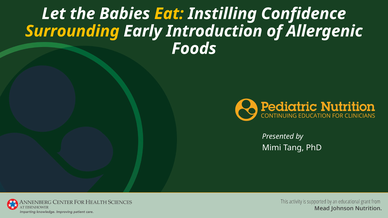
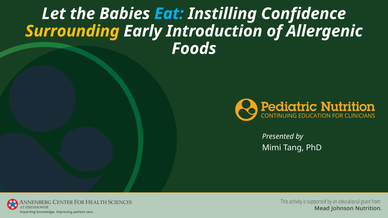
Eat colour: yellow -> light blue
